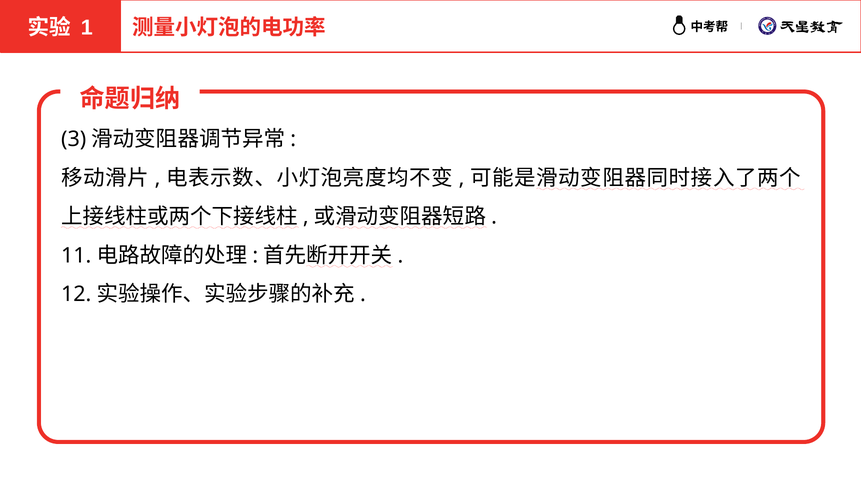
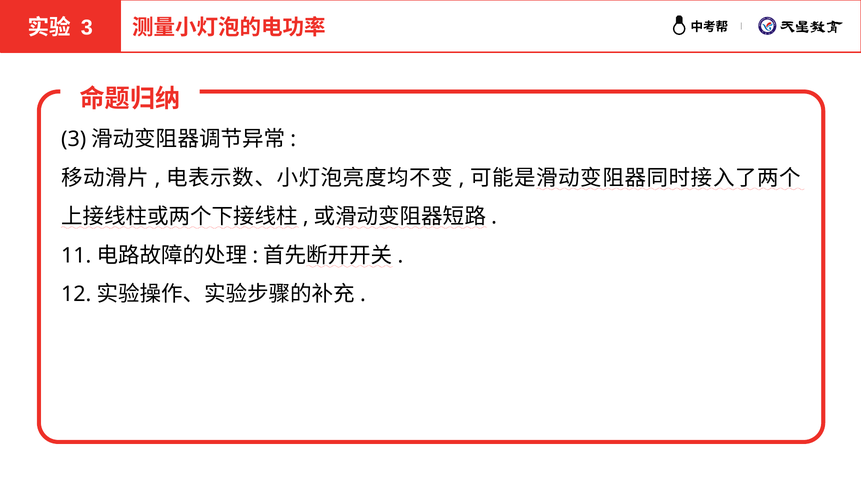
1 at (87, 28): 1 -> 3
